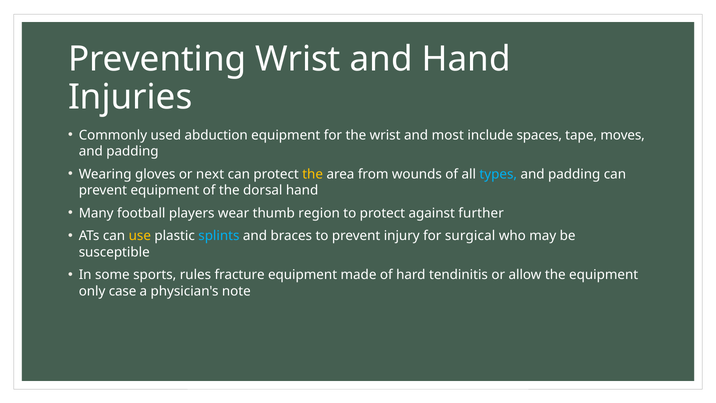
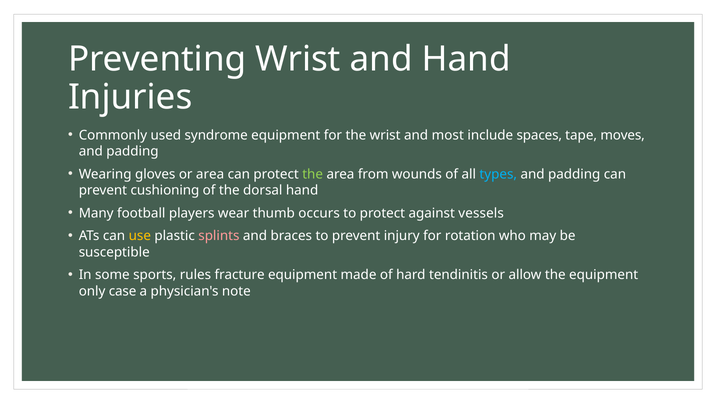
abduction: abduction -> syndrome
or next: next -> area
the at (313, 174) colour: yellow -> light green
prevent equipment: equipment -> cushioning
region: region -> occurs
further: further -> vessels
splints colour: light blue -> pink
surgical: surgical -> rotation
